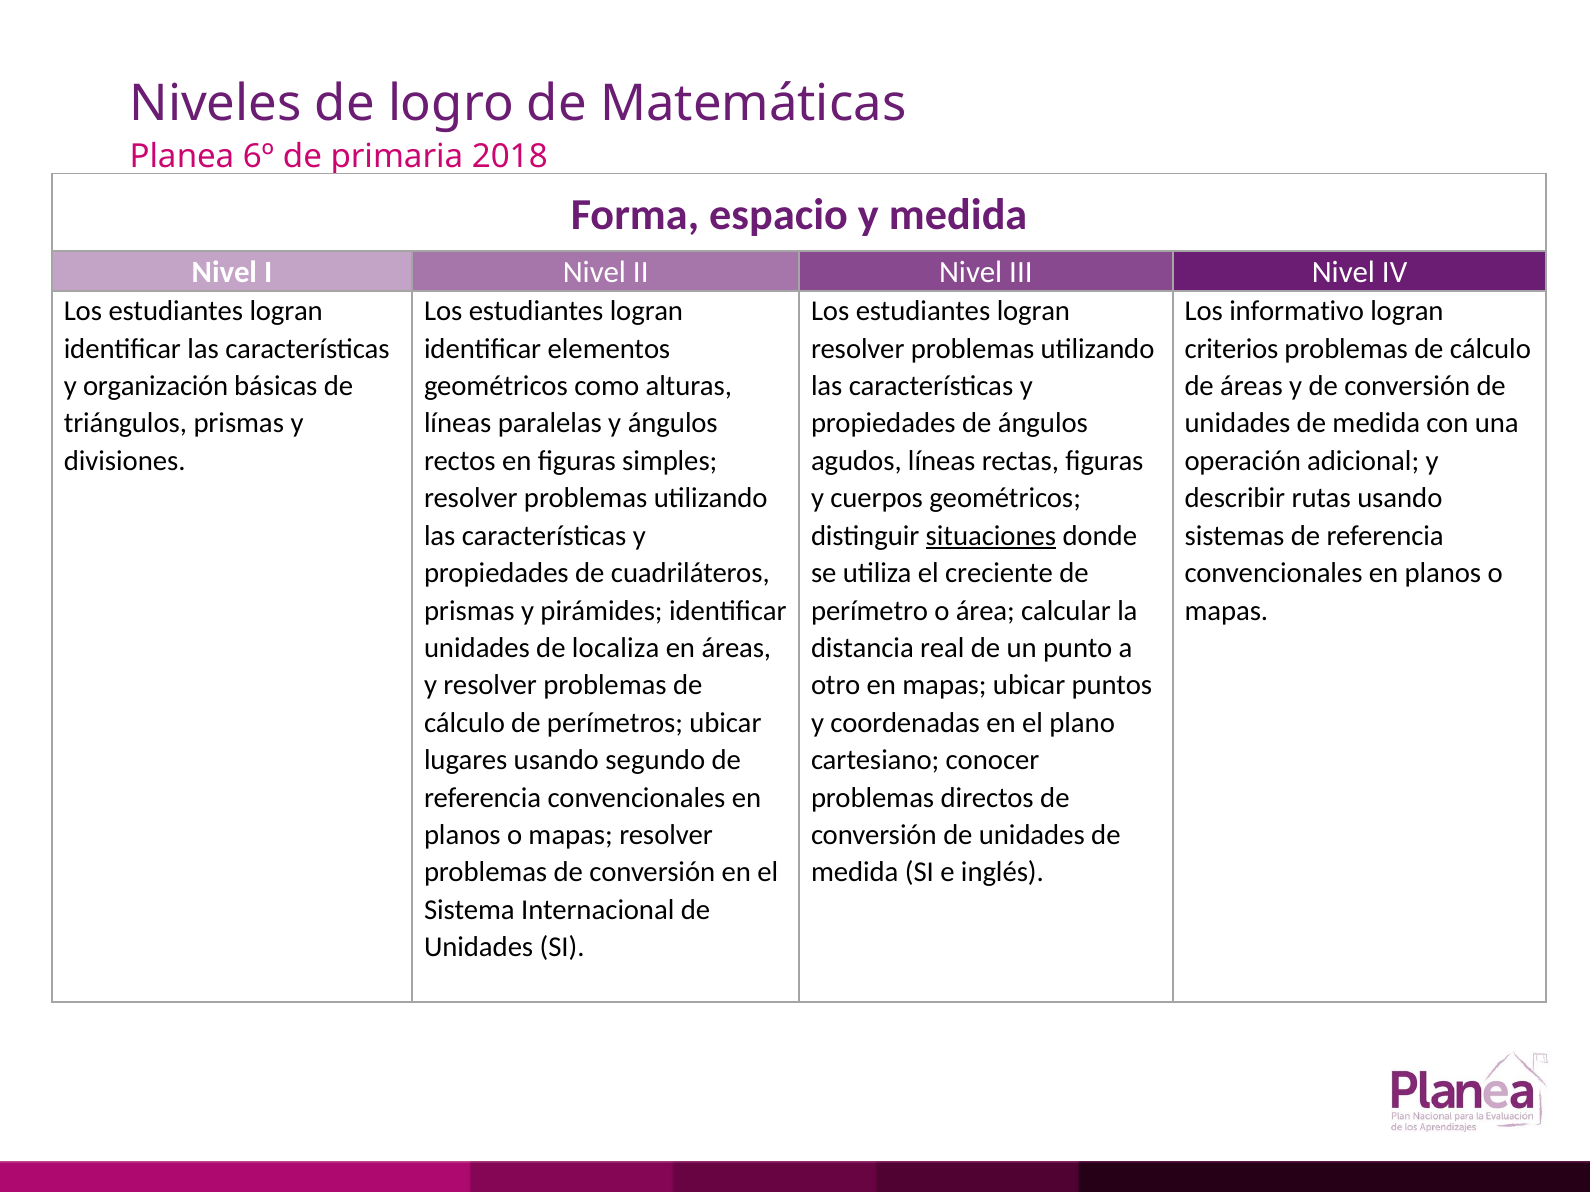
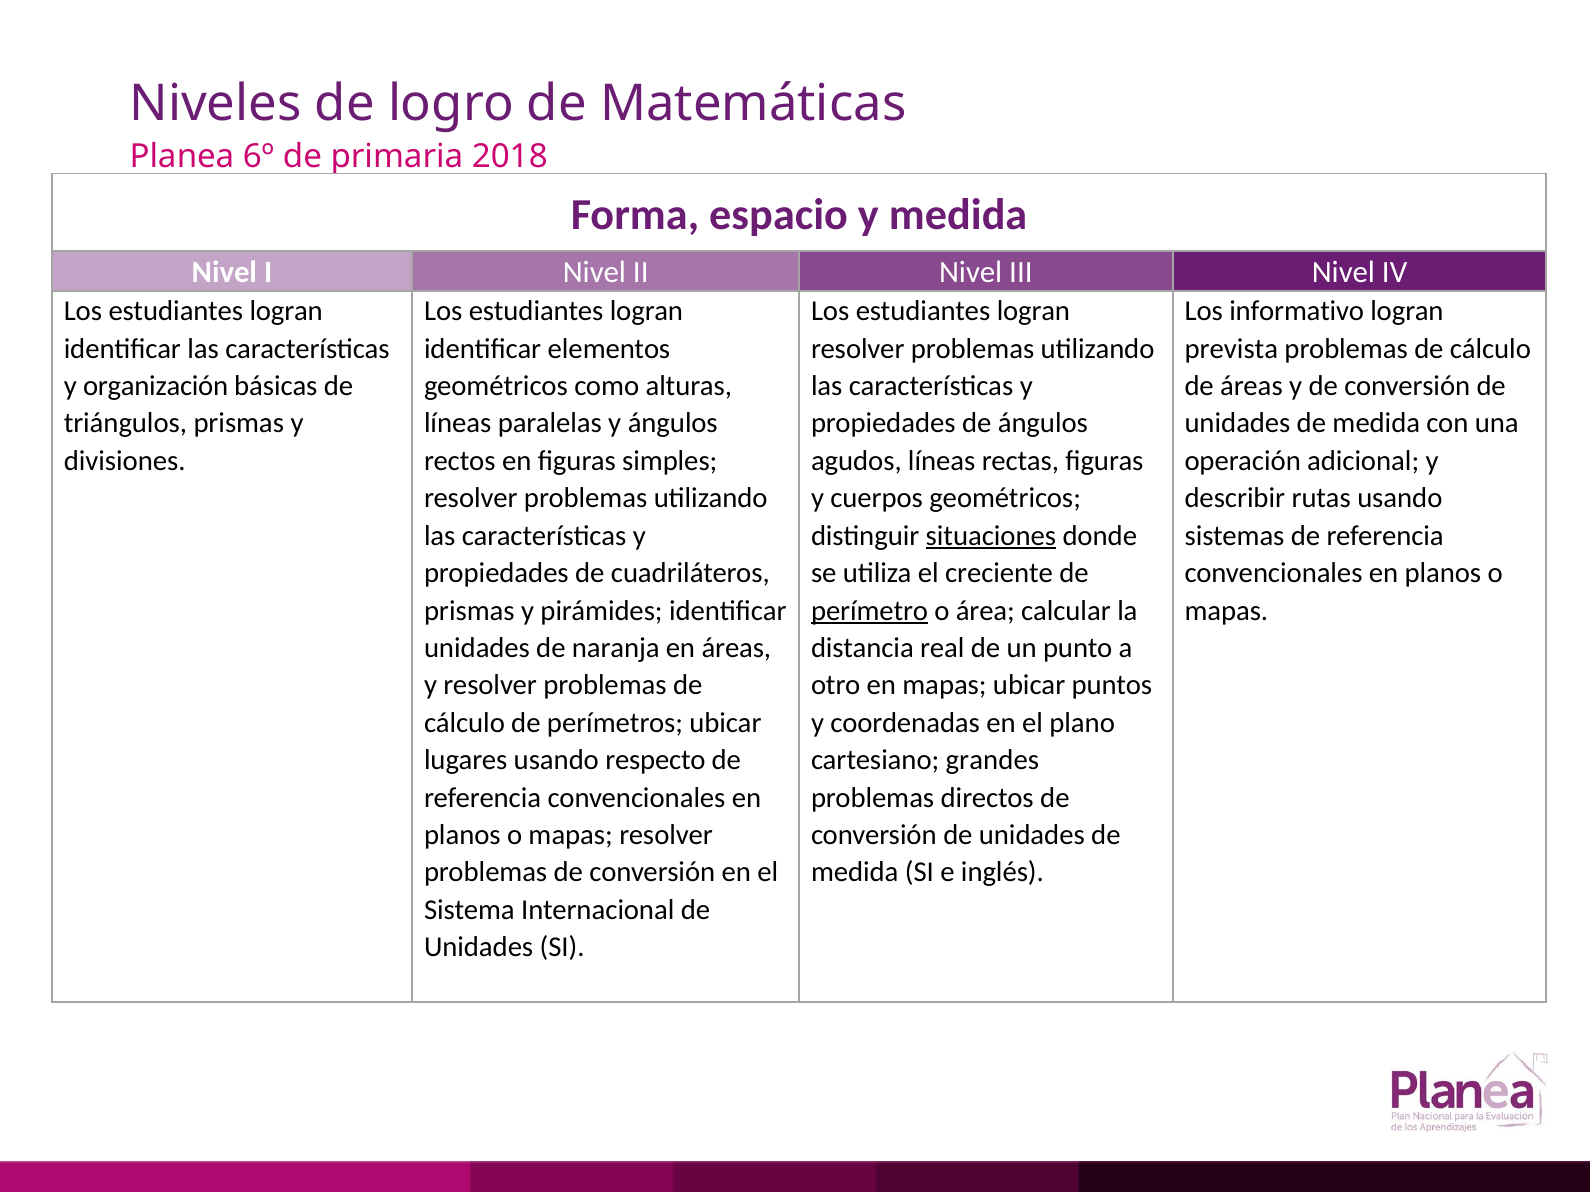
criterios: criterios -> prevista
perímetro underline: none -> present
localiza: localiza -> naranja
segundo: segundo -> respecto
conocer: conocer -> grandes
